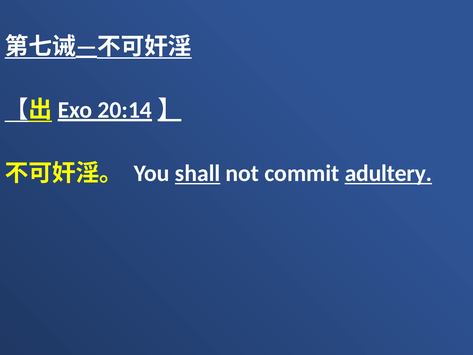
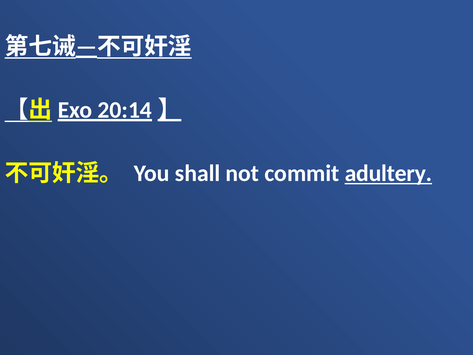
shall underline: present -> none
